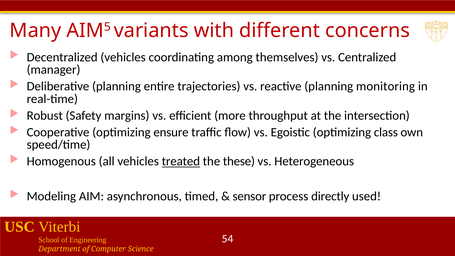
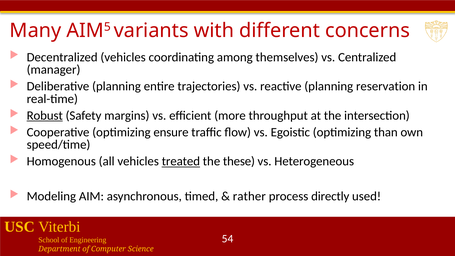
monitoring: monitoring -> reservation
Robust underline: none -> present
class: class -> than
sensor: sensor -> rather
